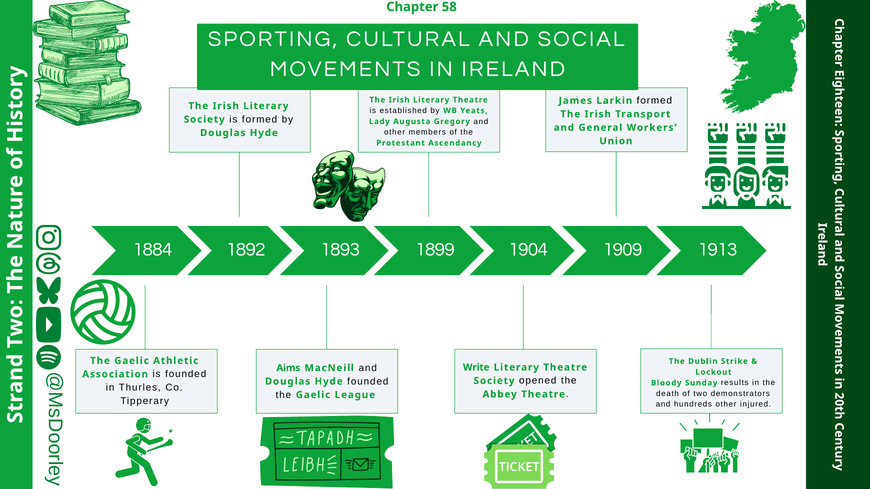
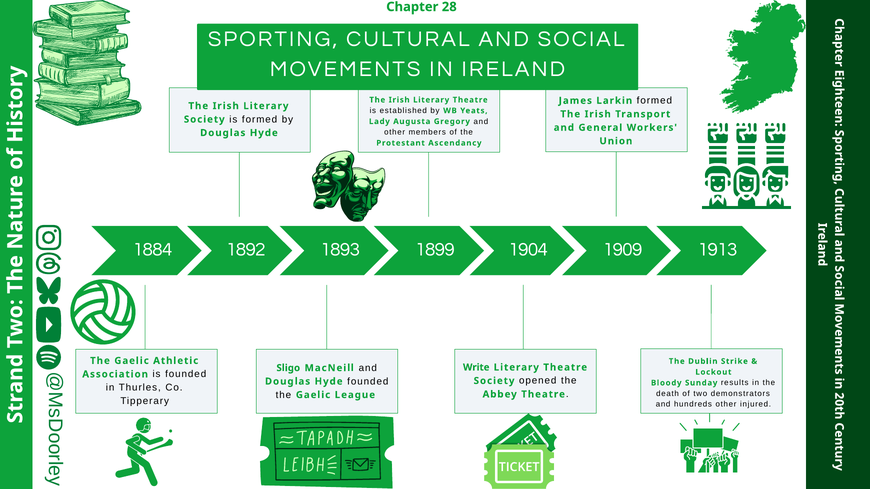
58: 58 -> 28
Aims: Aims -> Sligo
